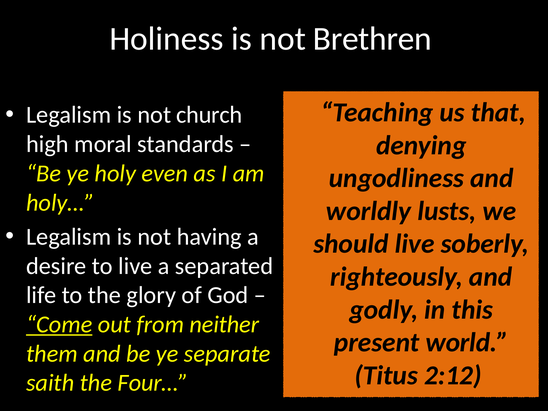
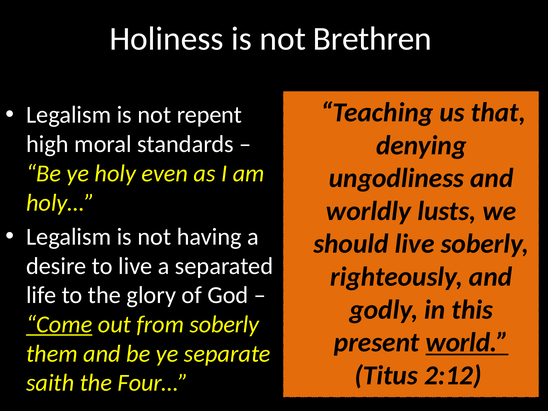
church: church -> repent
from neither: neither -> soberly
world underline: none -> present
